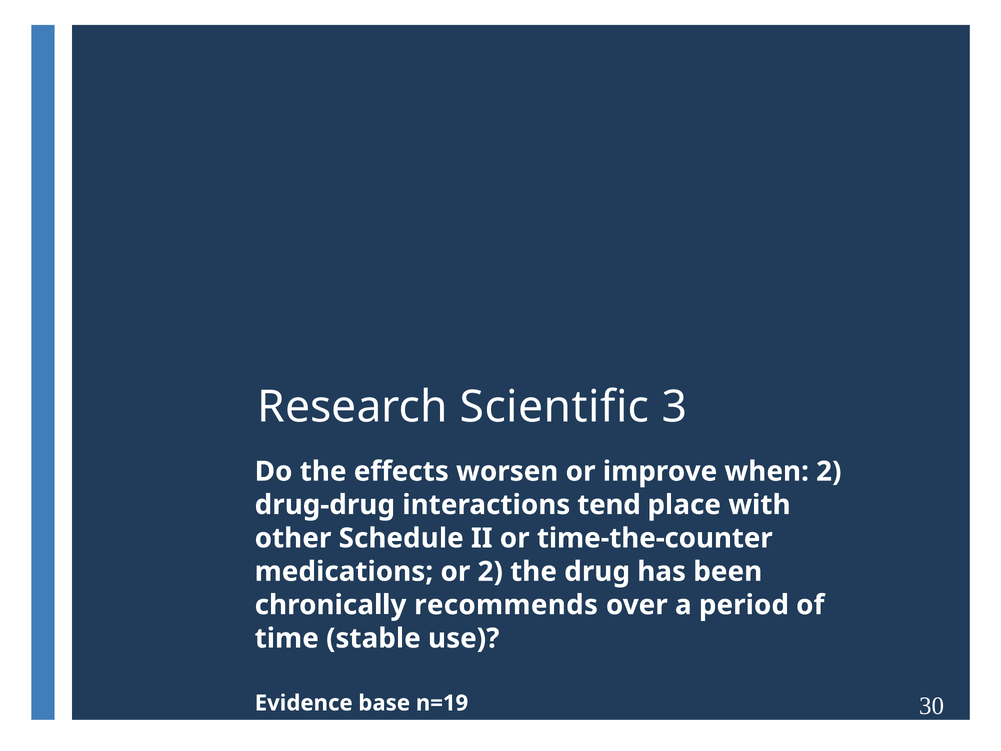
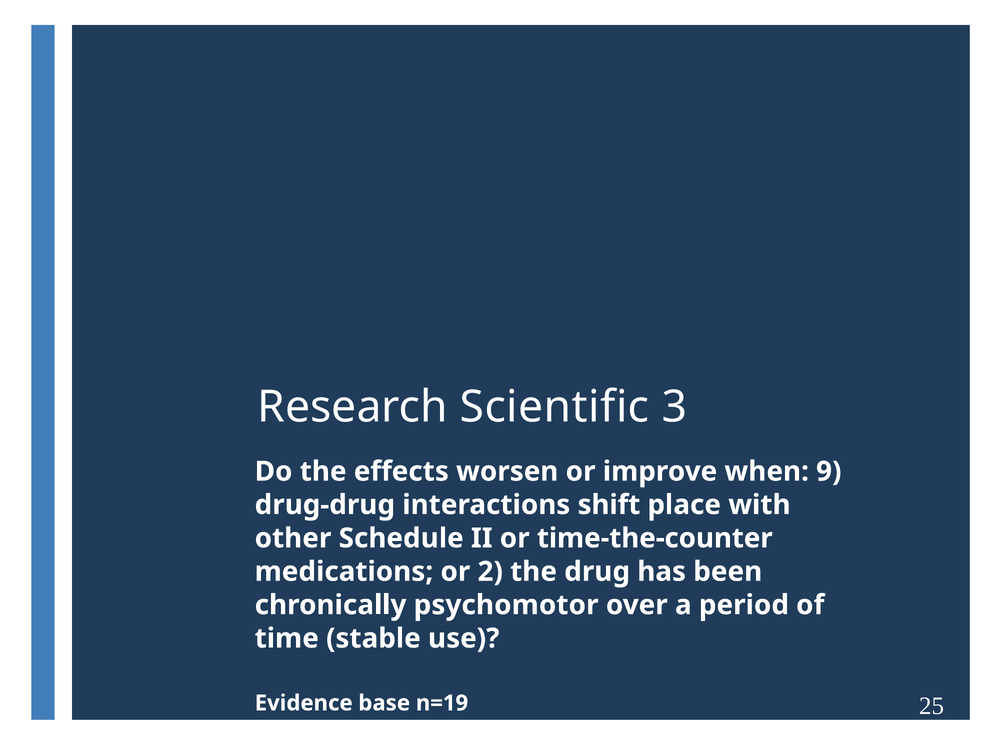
when 2: 2 -> 9
tend: tend -> shift
recommends: recommends -> psychomotor
30: 30 -> 25
